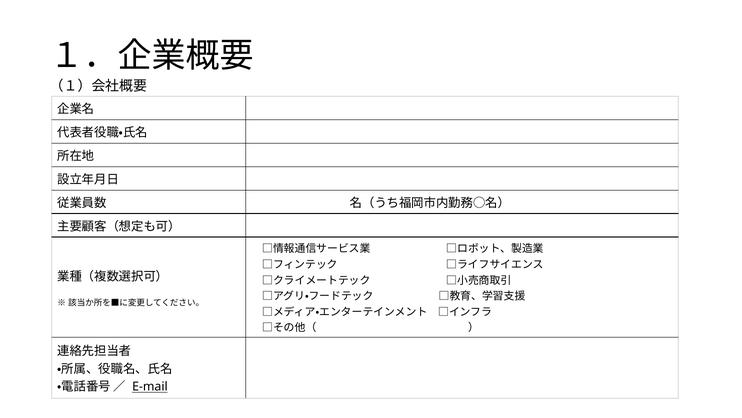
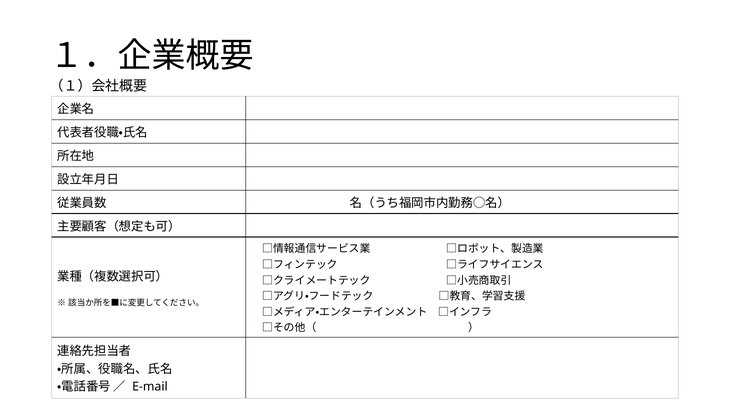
E-mail underline: present -> none
